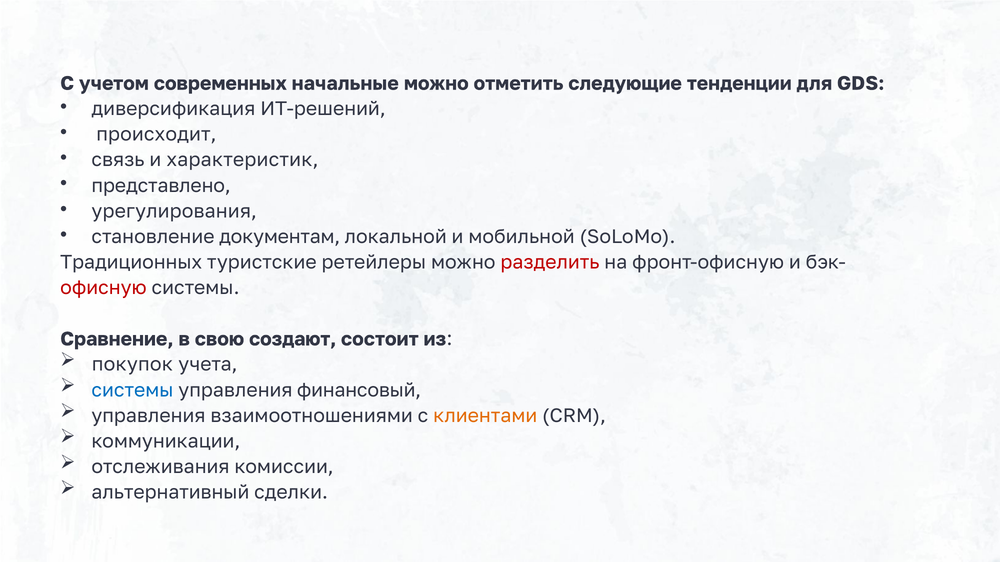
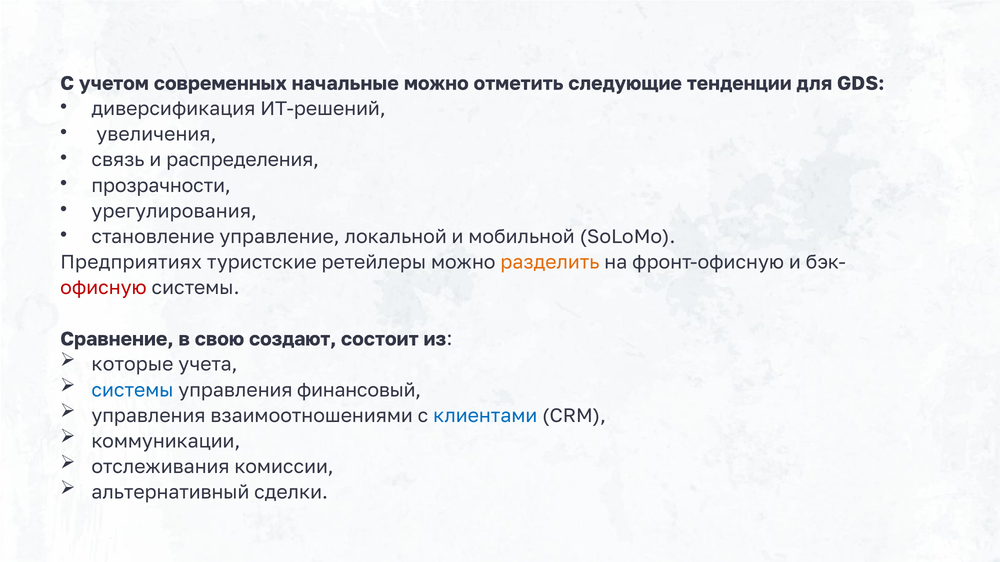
происходит: происходит -> увеличения
характеристик: характеристик -> распределения
представлено: представлено -> прозрачности
документам: документам -> управление
Традиционных: Традиционных -> Предприятиях
разделить colour: red -> orange
покупок: покупок -> которые
клиентами colour: orange -> blue
